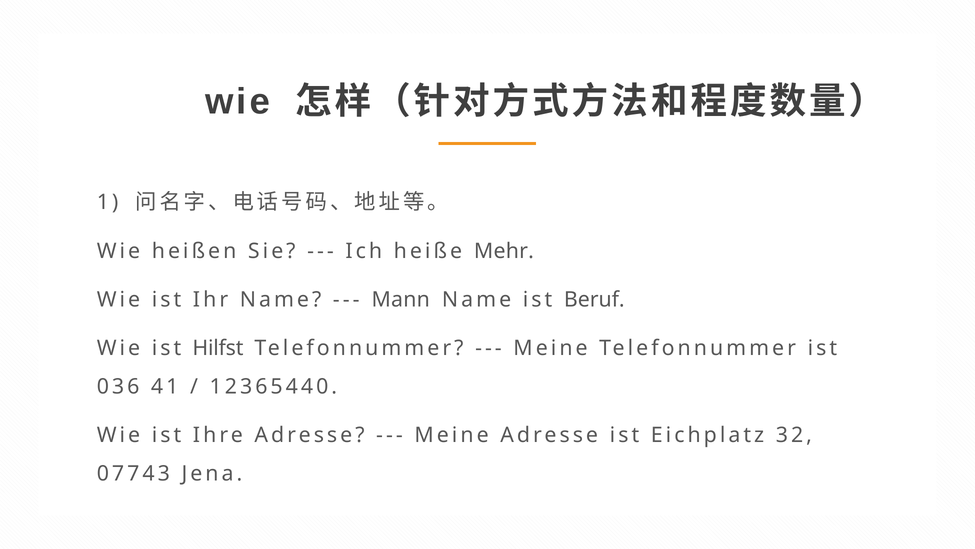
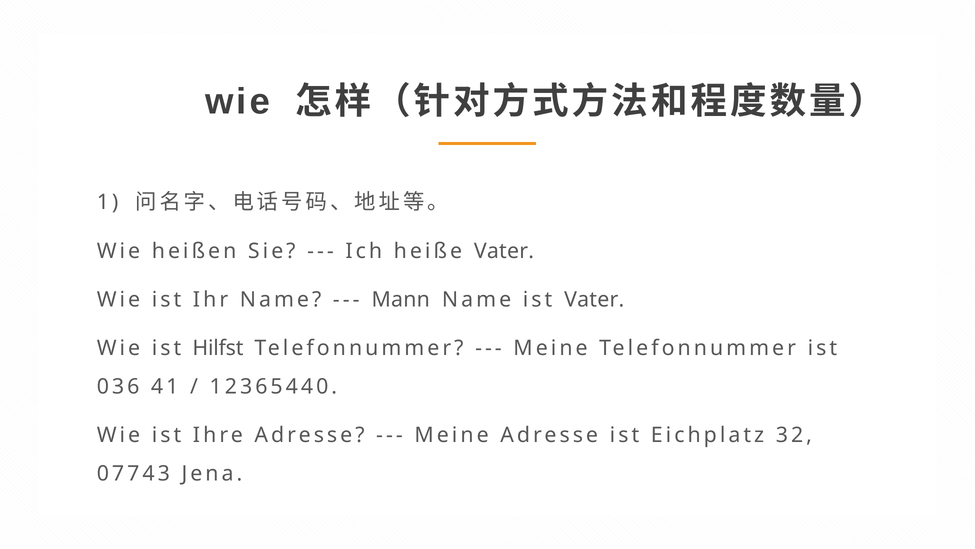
heiße Mehr: Mehr -> Vater
ist Beruf: Beruf -> Vater
